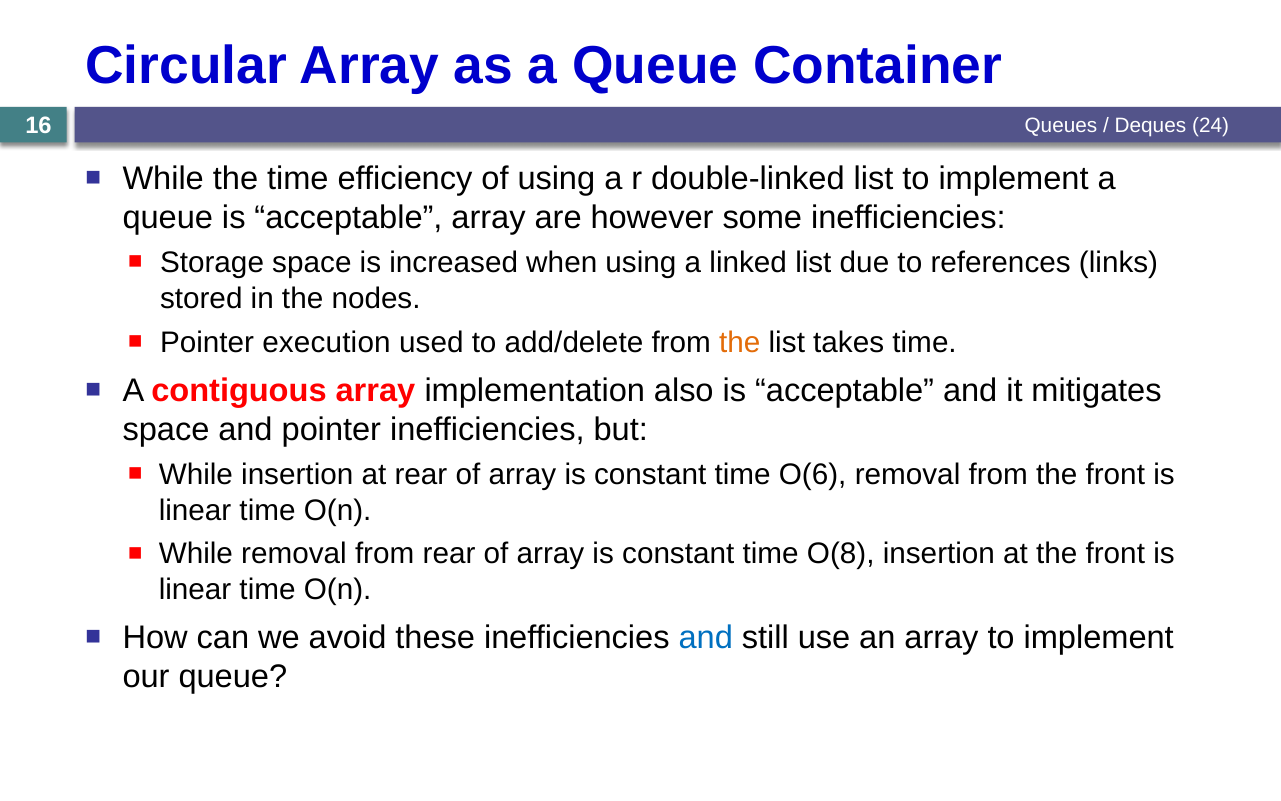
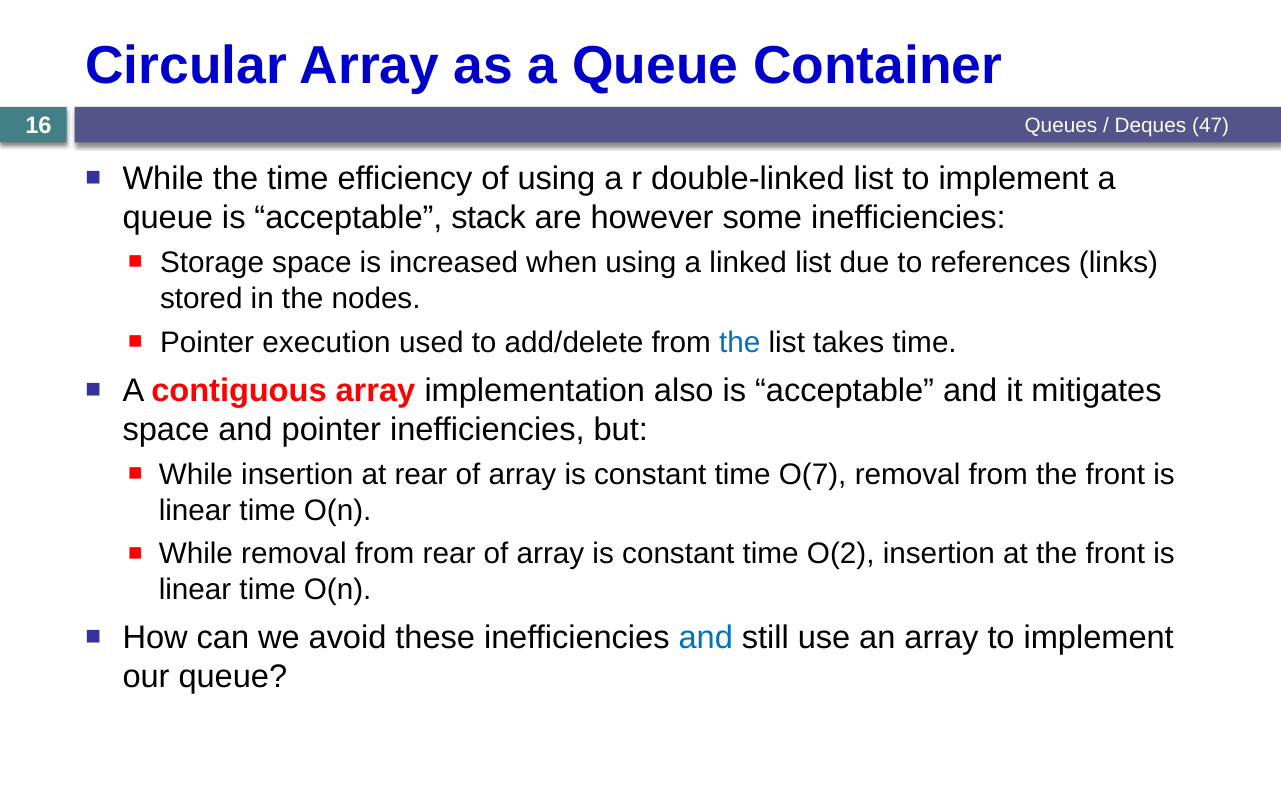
24: 24 -> 47
acceptable array: array -> stack
the at (740, 342) colour: orange -> blue
O(6: O(6 -> O(7
O(8: O(8 -> O(2
